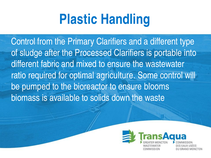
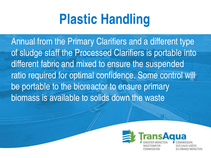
Control at (23, 42): Control -> Annual
after: after -> staff
wastewater: wastewater -> suspended
agriculture: agriculture -> confidence
be pumped: pumped -> portable
ensure blooms: blooms -> primary
